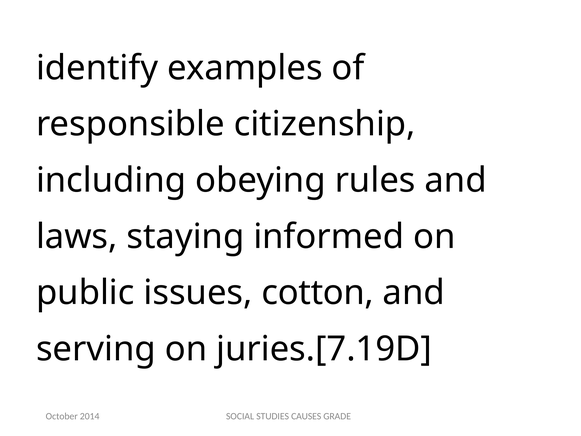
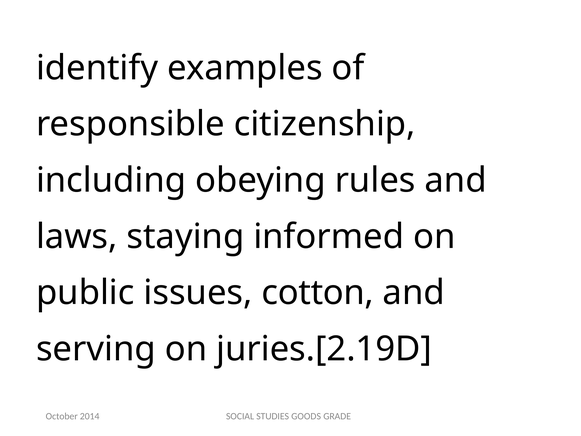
juries.[7.19D: juries.[7.19D -> juries.[2.19D
CAUSES: CAUSES -> GOODS
